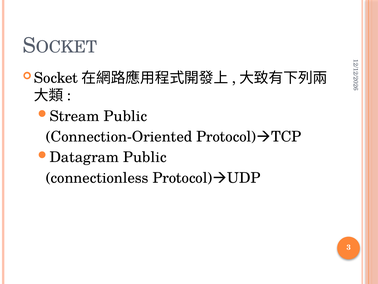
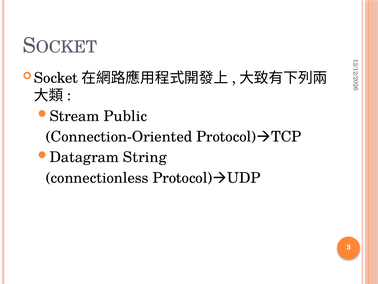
Datagram Public: Public -> String
